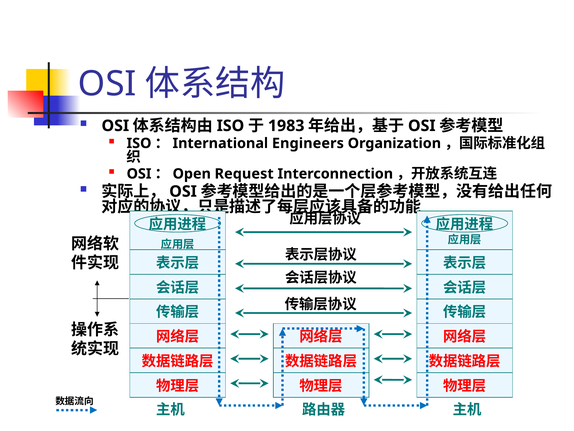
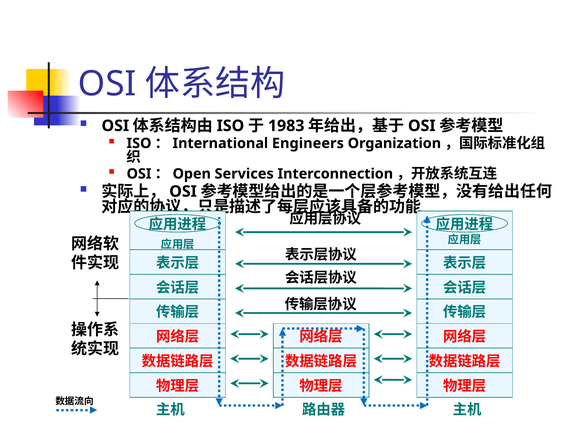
Request: Request -> Services
